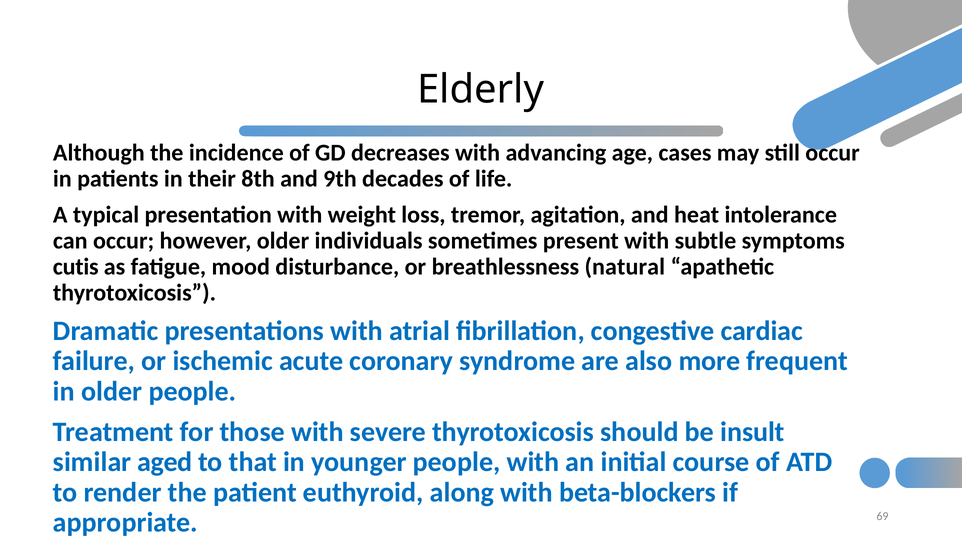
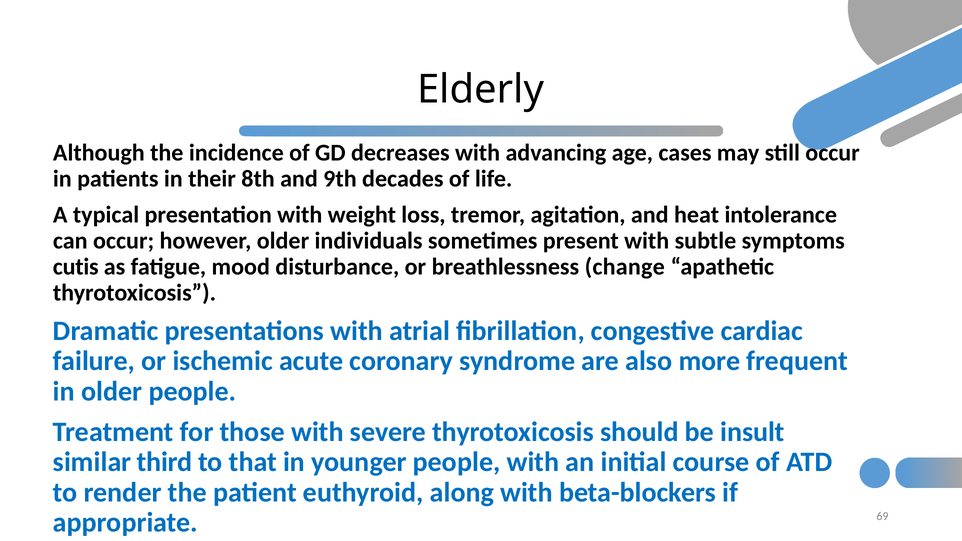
natural: natural -> change
aged: aged -> third
